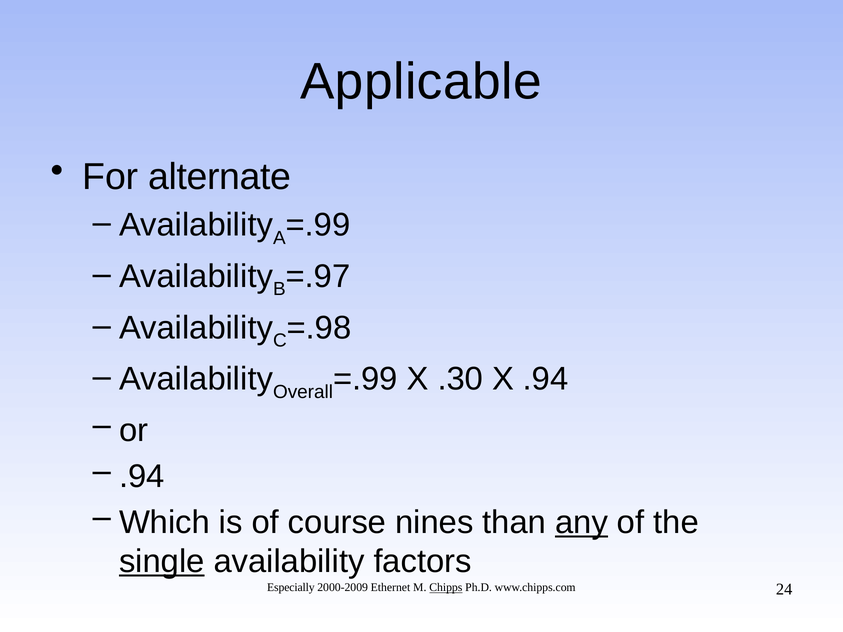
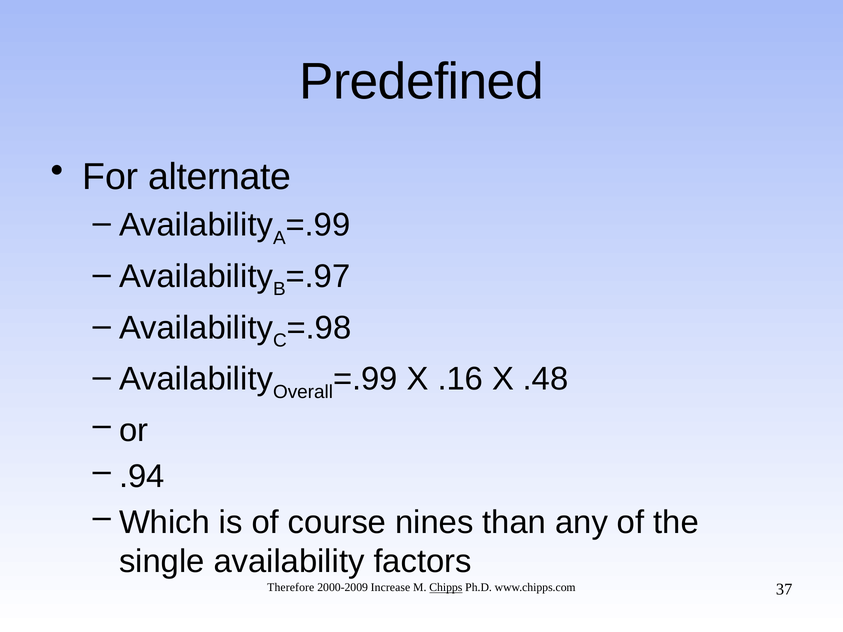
Applicable: Applicable -> Predefined
.30: .30 -> .16
.94: .94 -> .48
any underline: present -> none
single underline: present -> none
Especially: Especially -> Therefore
Ethernet: Ethernet -> Increase
24: 24 -> 37
